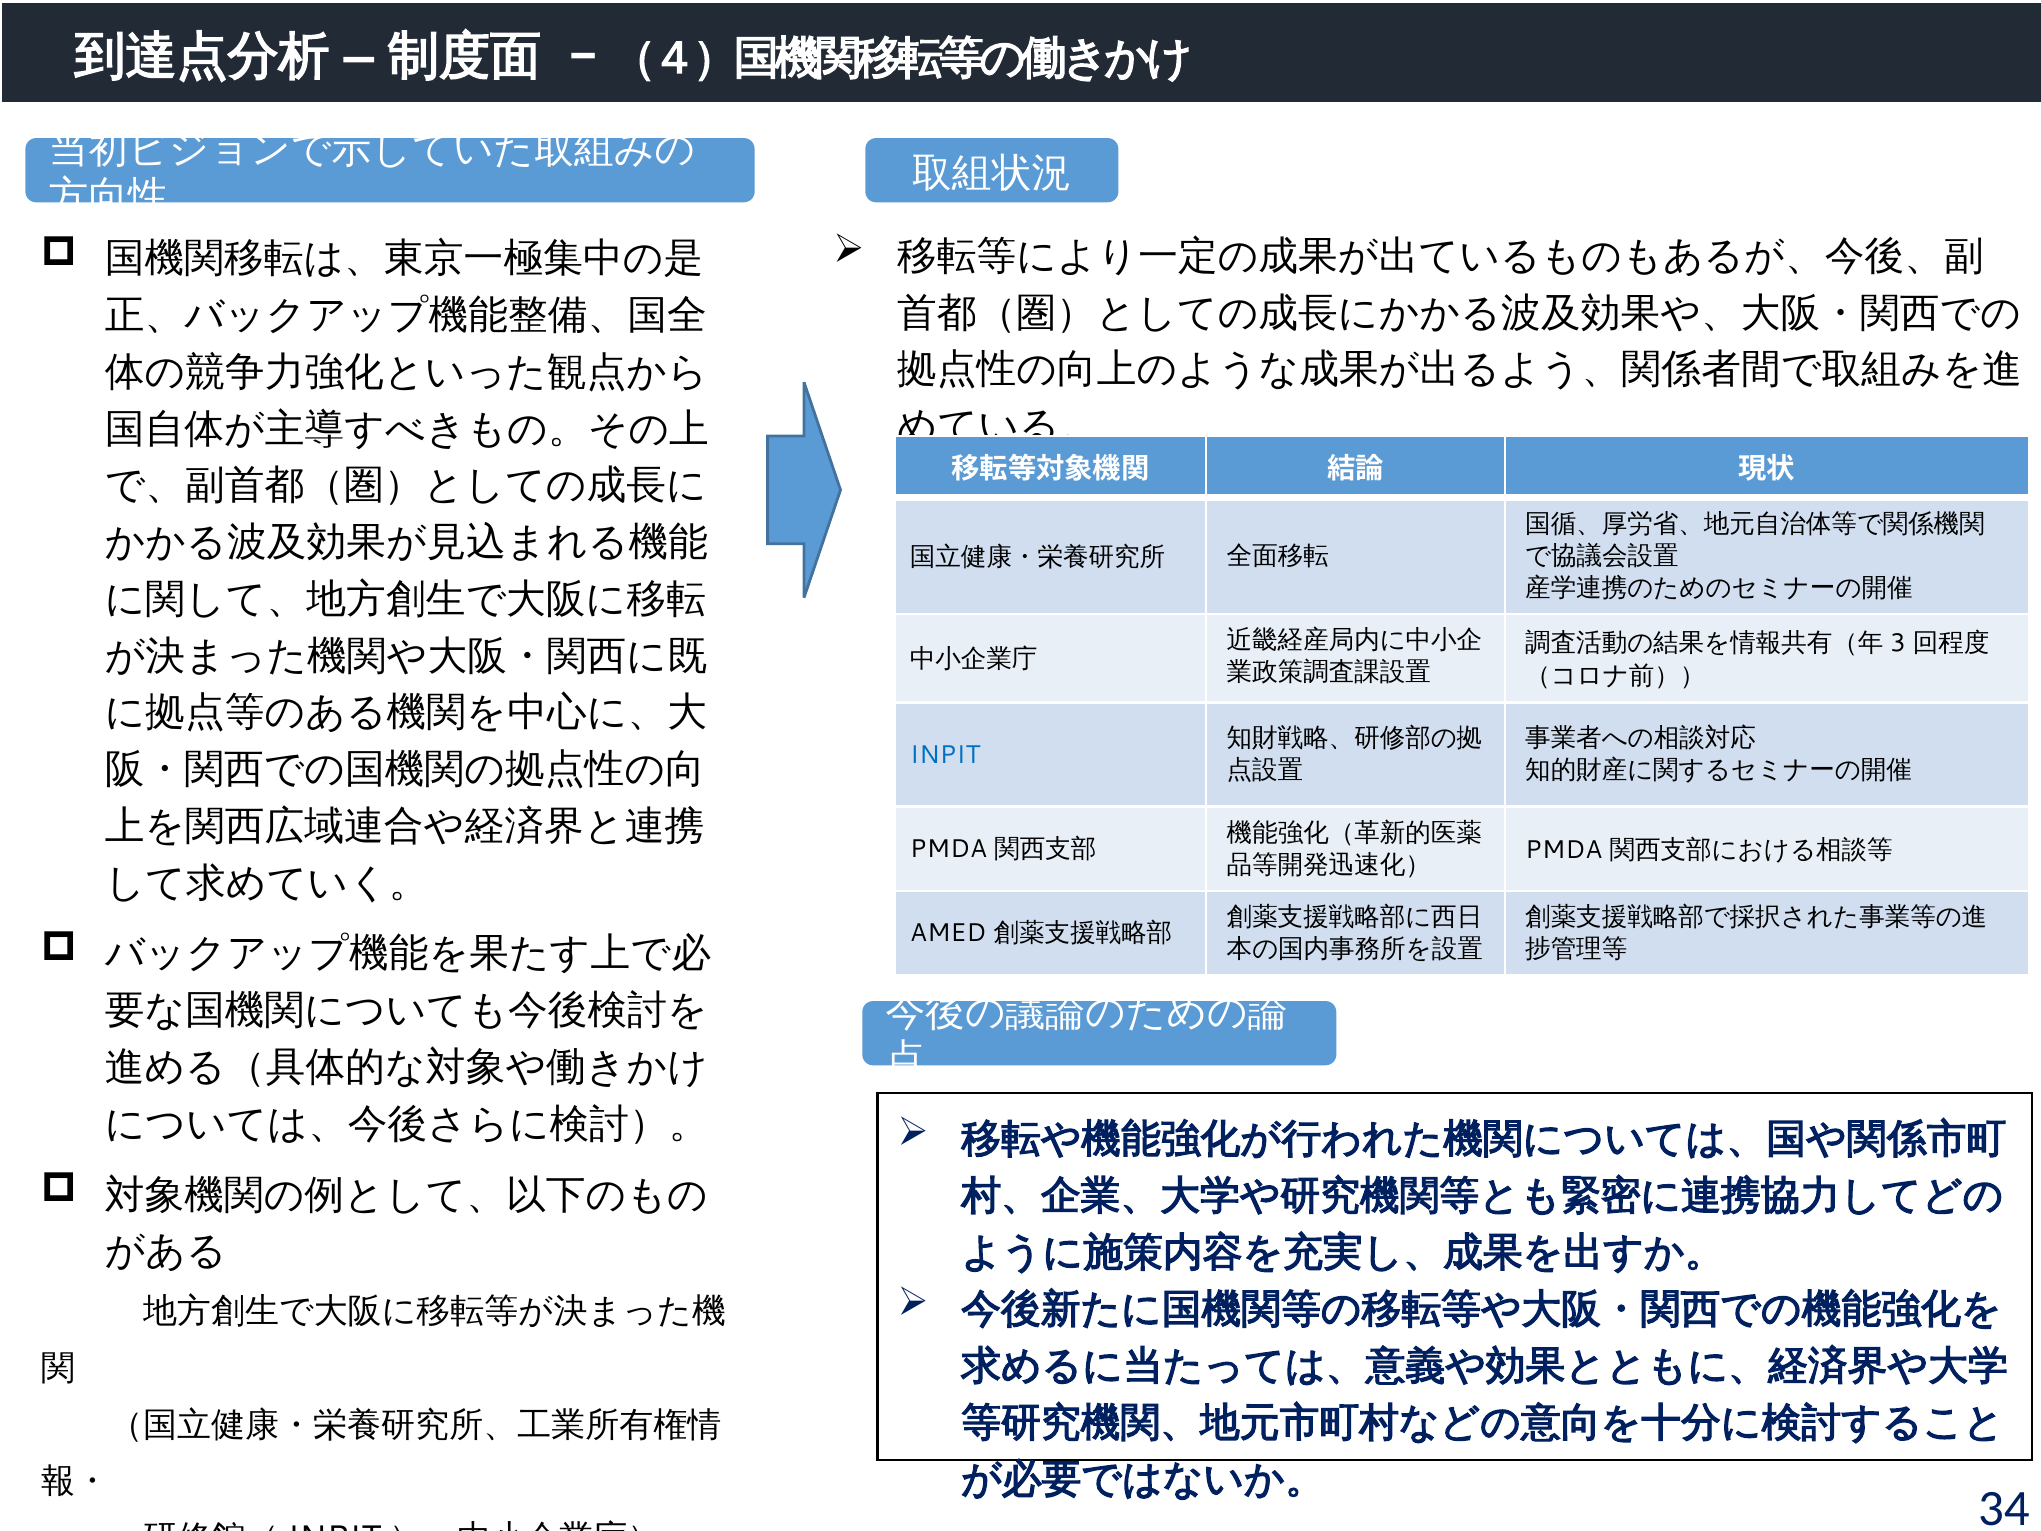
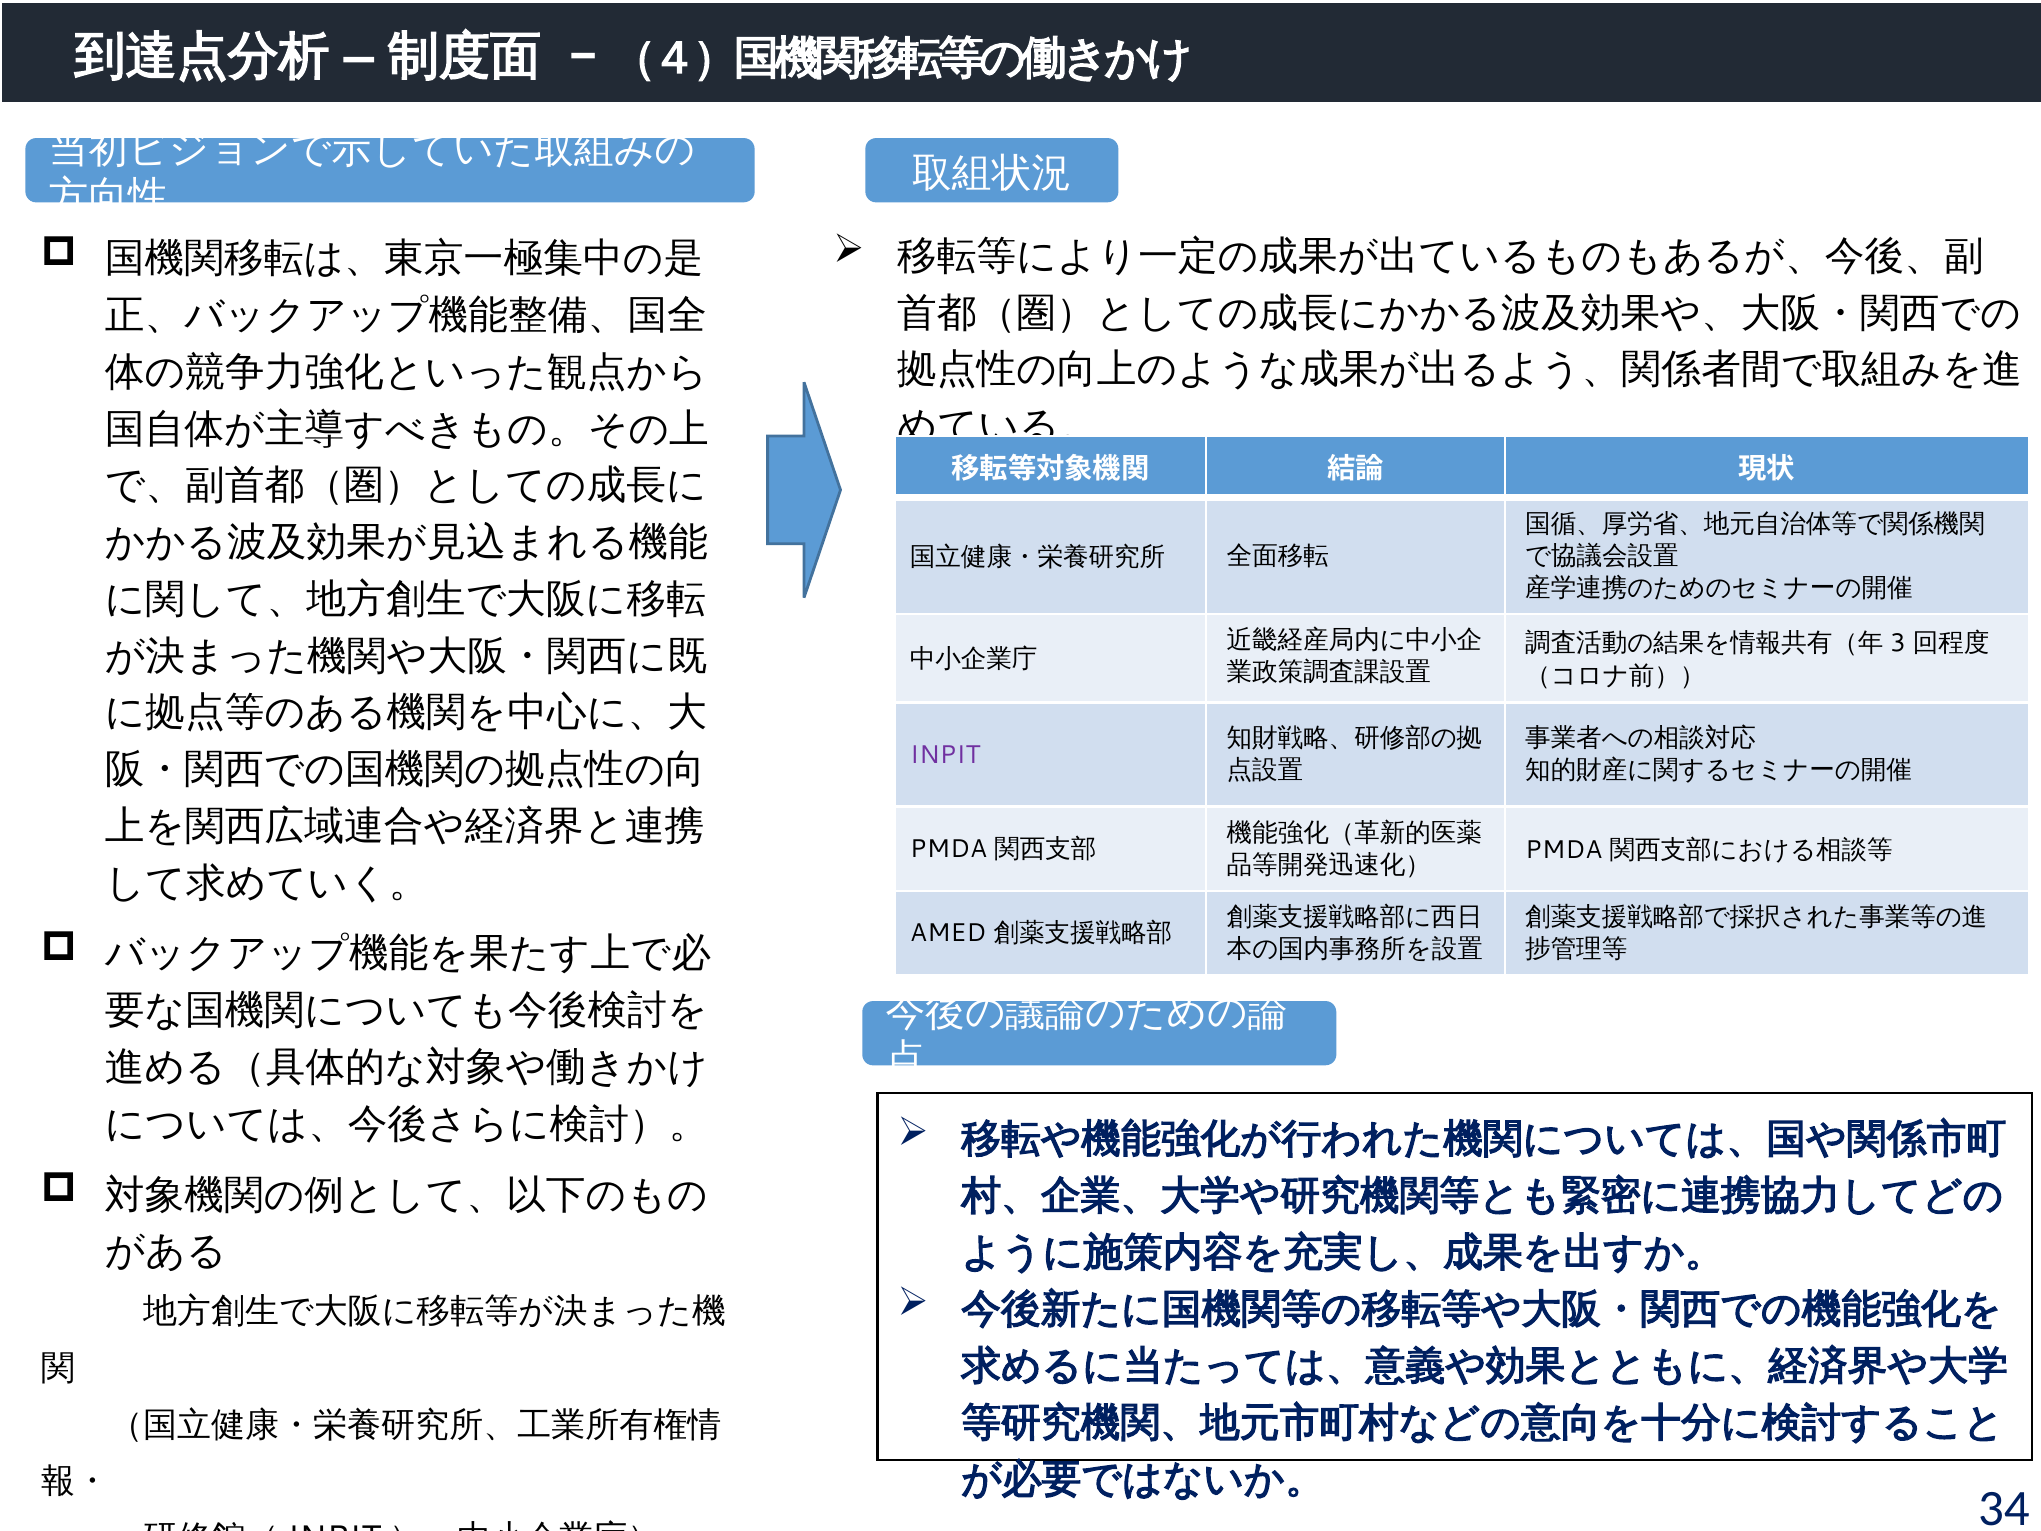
INPIT colour: blue -> purple
